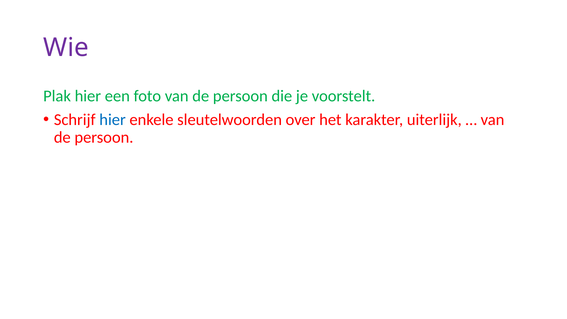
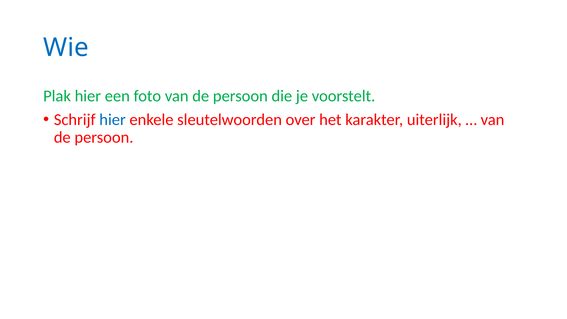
Wie colour: purple -> blue
